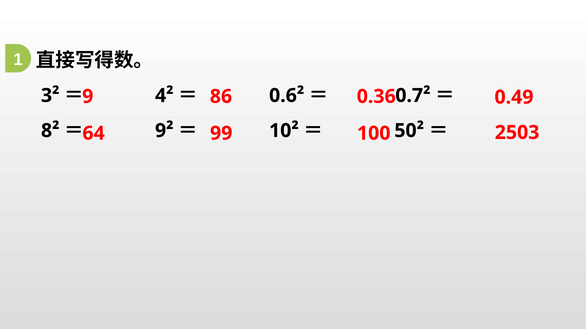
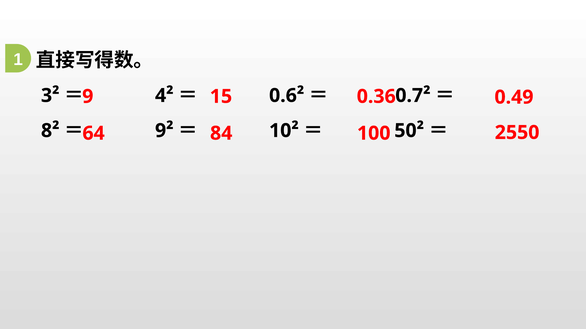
86: 86 -> 15
99: 99 -> 84
2503: 2503 -> 2550
